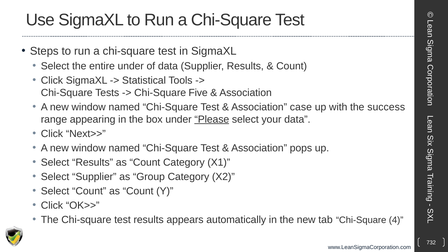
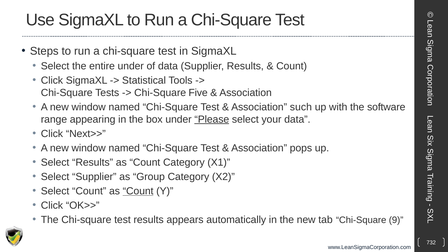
case: case -> such
success: success -> software
Count at (138, 191) underline: none -> present
4: 4 -> 9
